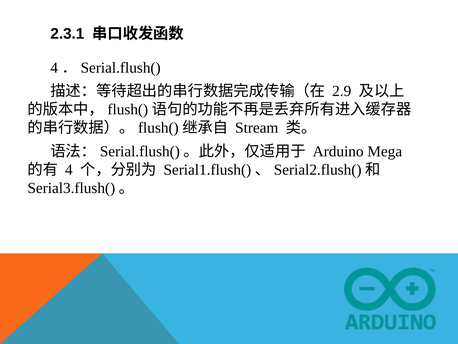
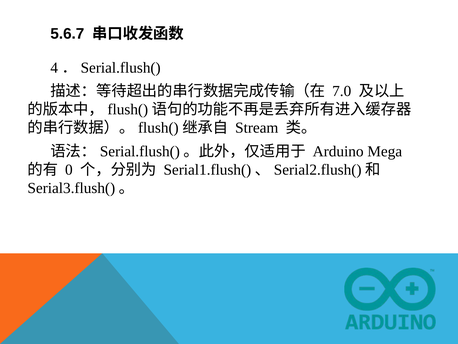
2.3.1: 2.3.1 -> 5.6.7
2.9: 2.9 -> 7.0
4: 4 -> 0
